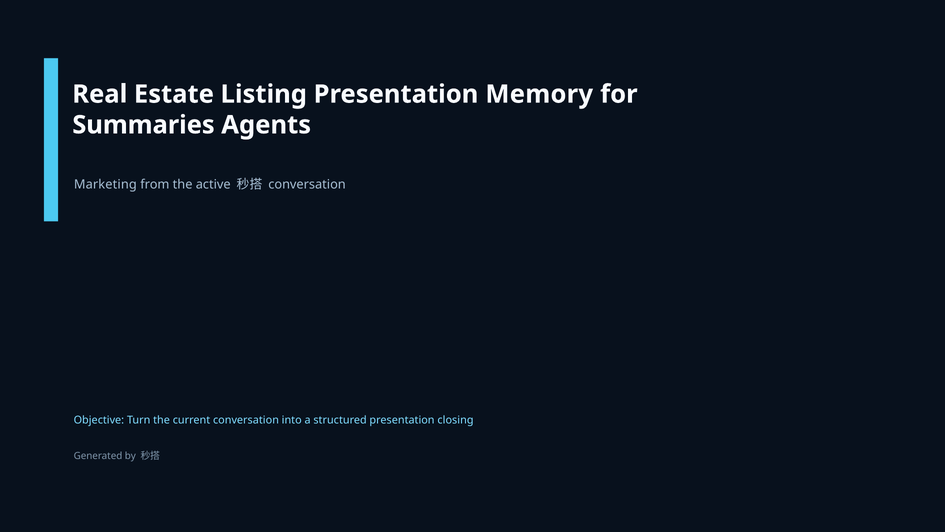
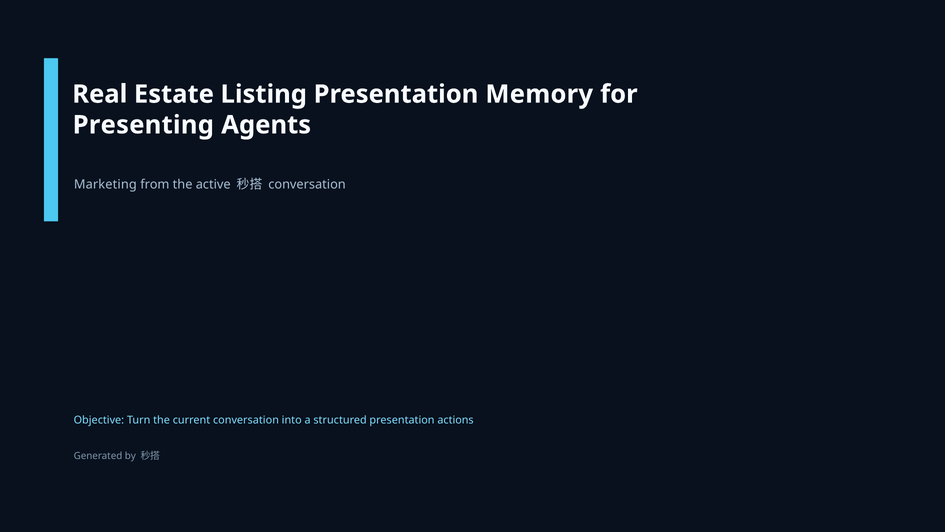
Summaries: Summaries -> Presenting
closing: closing -> actions
